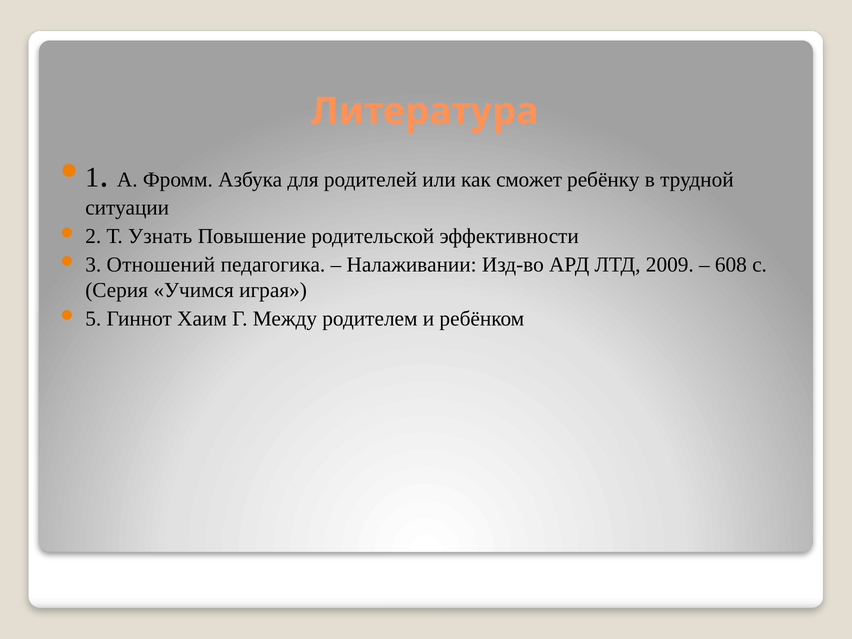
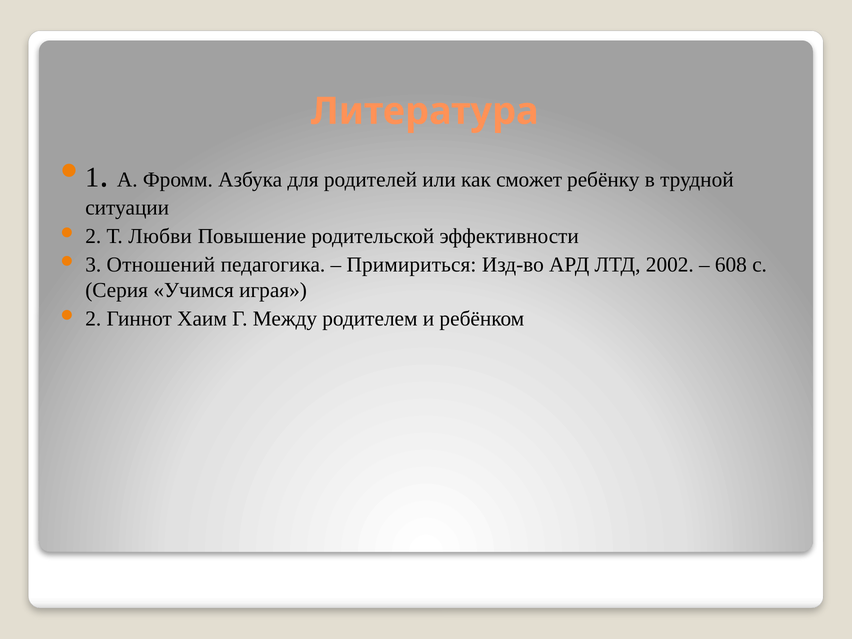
Узнать: Узнать -> Любви
Налаживании: Налаживании -> Примириться
2009: 2009 -> 2002
5 at (93, 319): 5 -> 2
